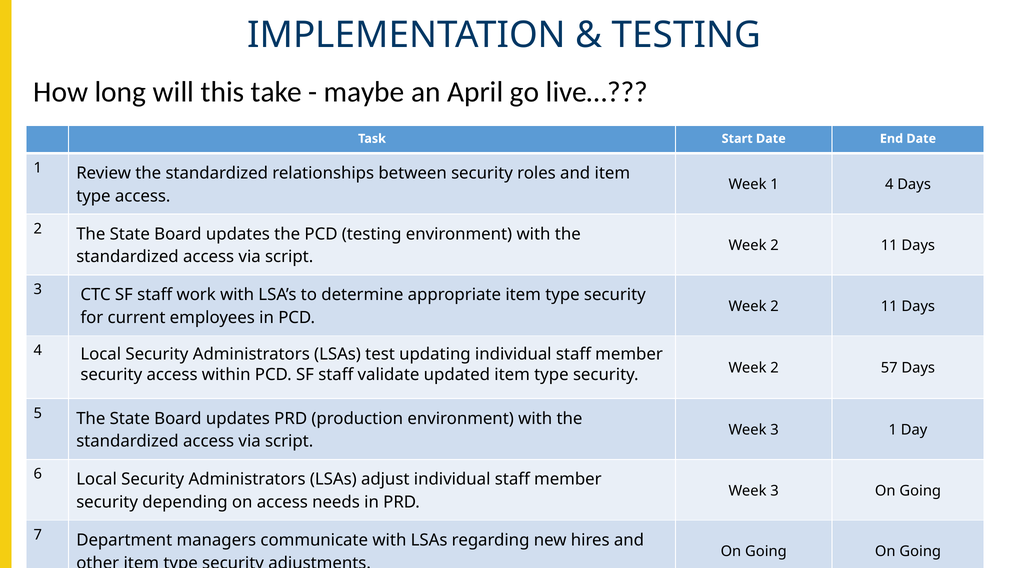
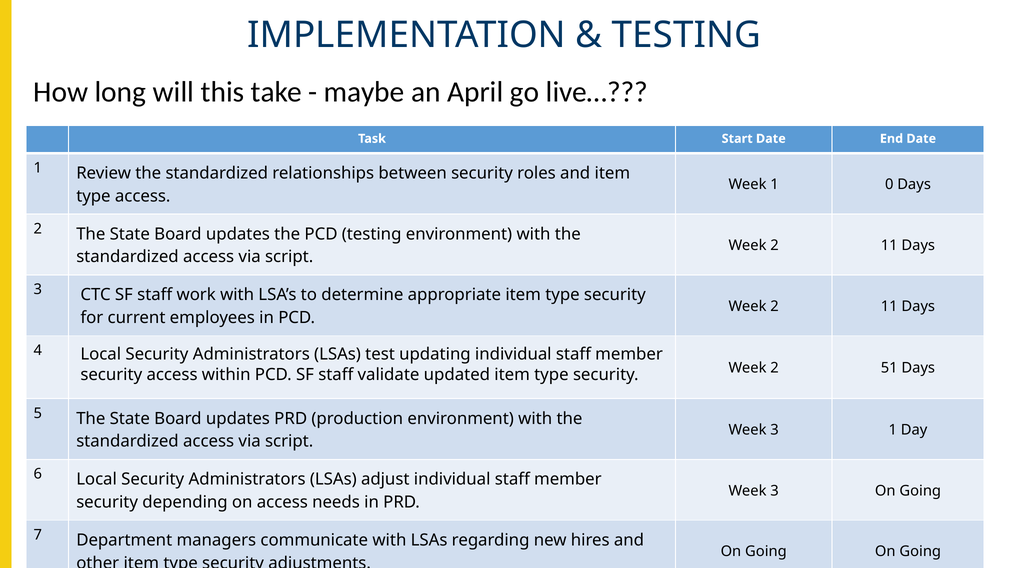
1 4: 4 -> 0
57: 57 -> 51
